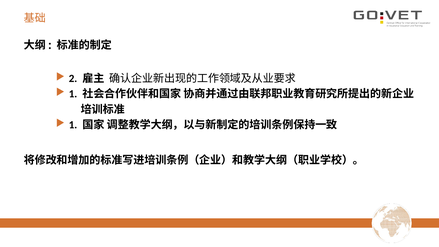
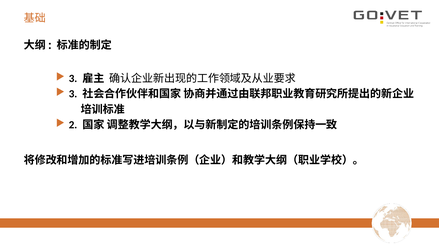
2 at (73, 78): 2 -> 3
1 at (73, 94): 1 -> 3
1 at (73, 125): 1 -> 2
